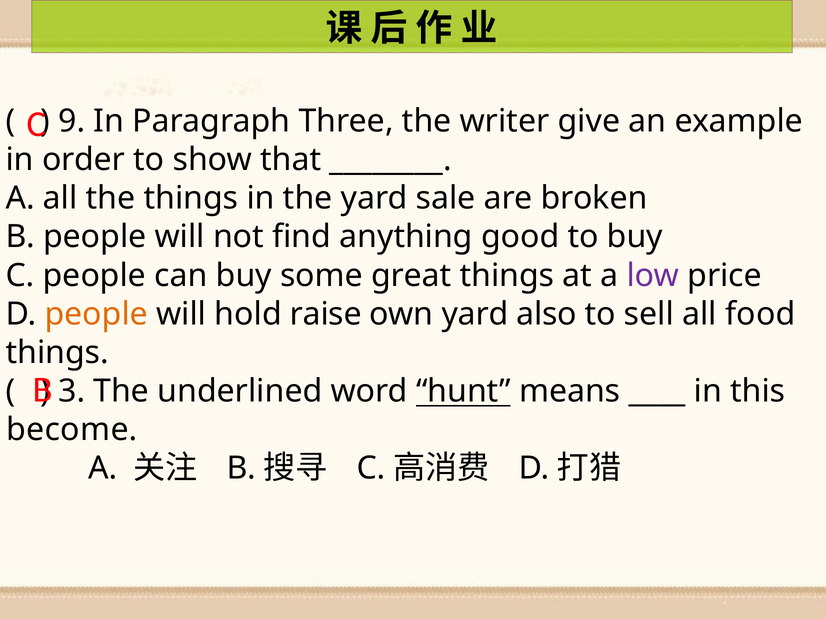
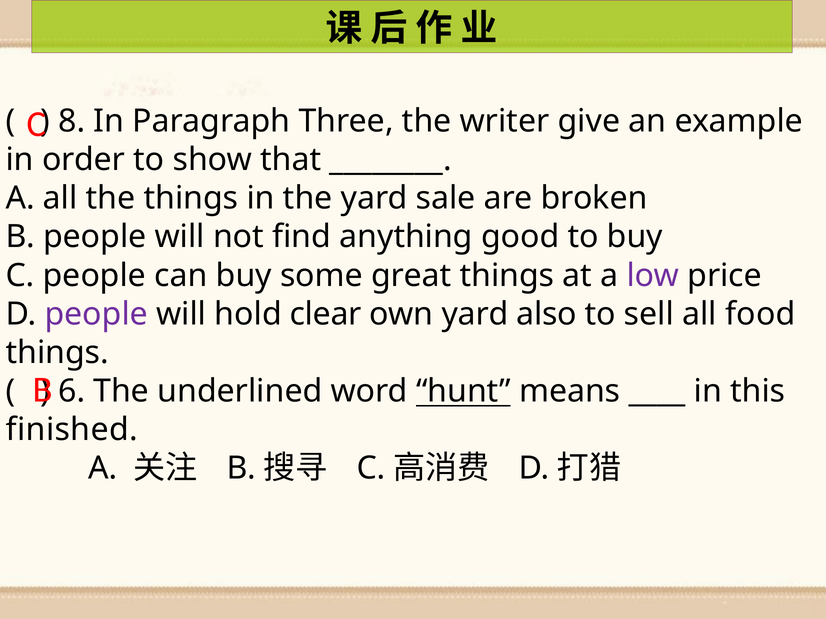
9: 9 -> 8
people at (96, 314) colour: orange -> purple
raise: raise -> clear
3: 3 -> 6
become: become -> finished
